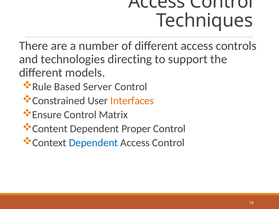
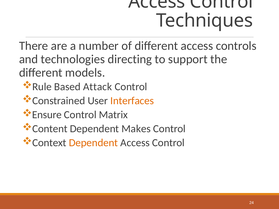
Server: Server -> Attack
Proper: Proper -> Makes
Dependent at (93, 143) colour: blue -> orange
